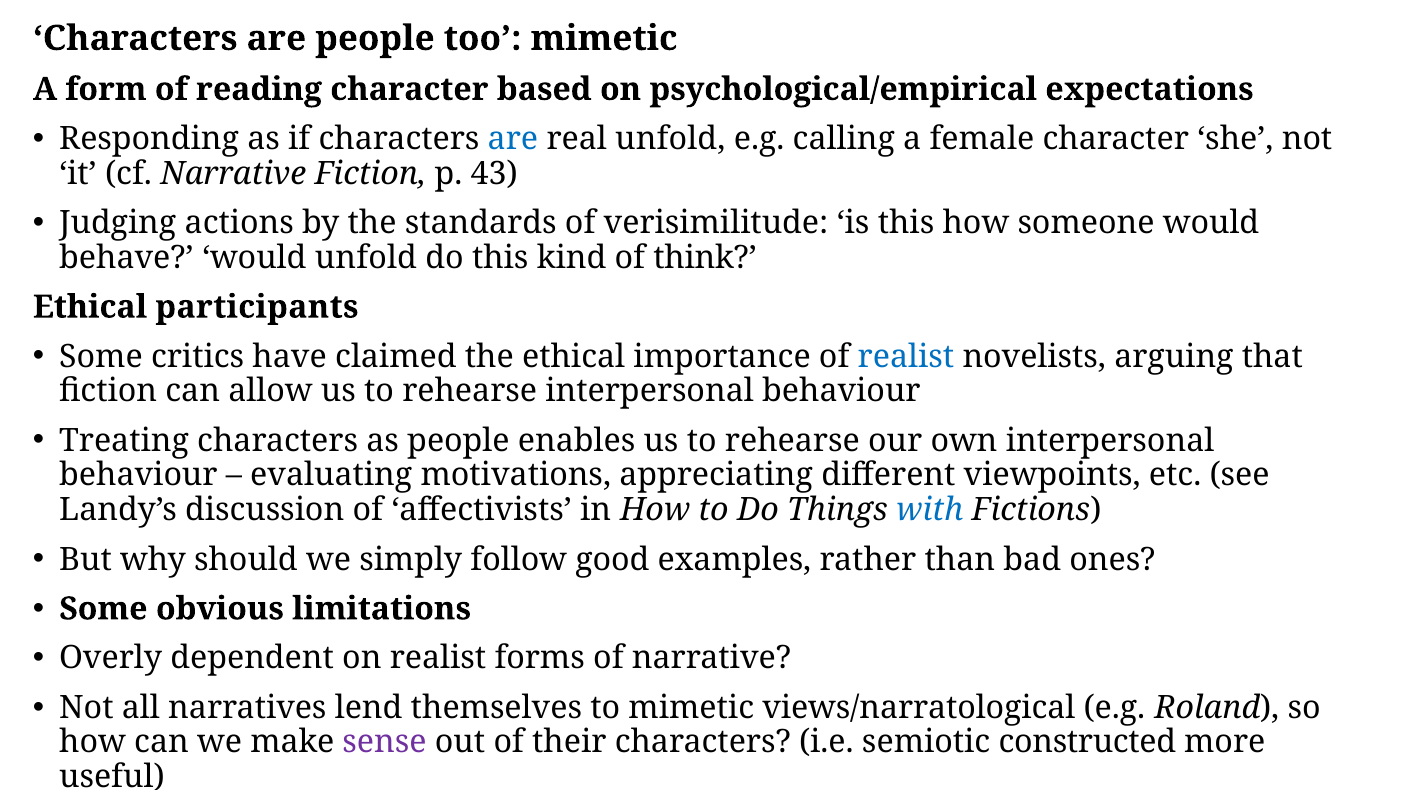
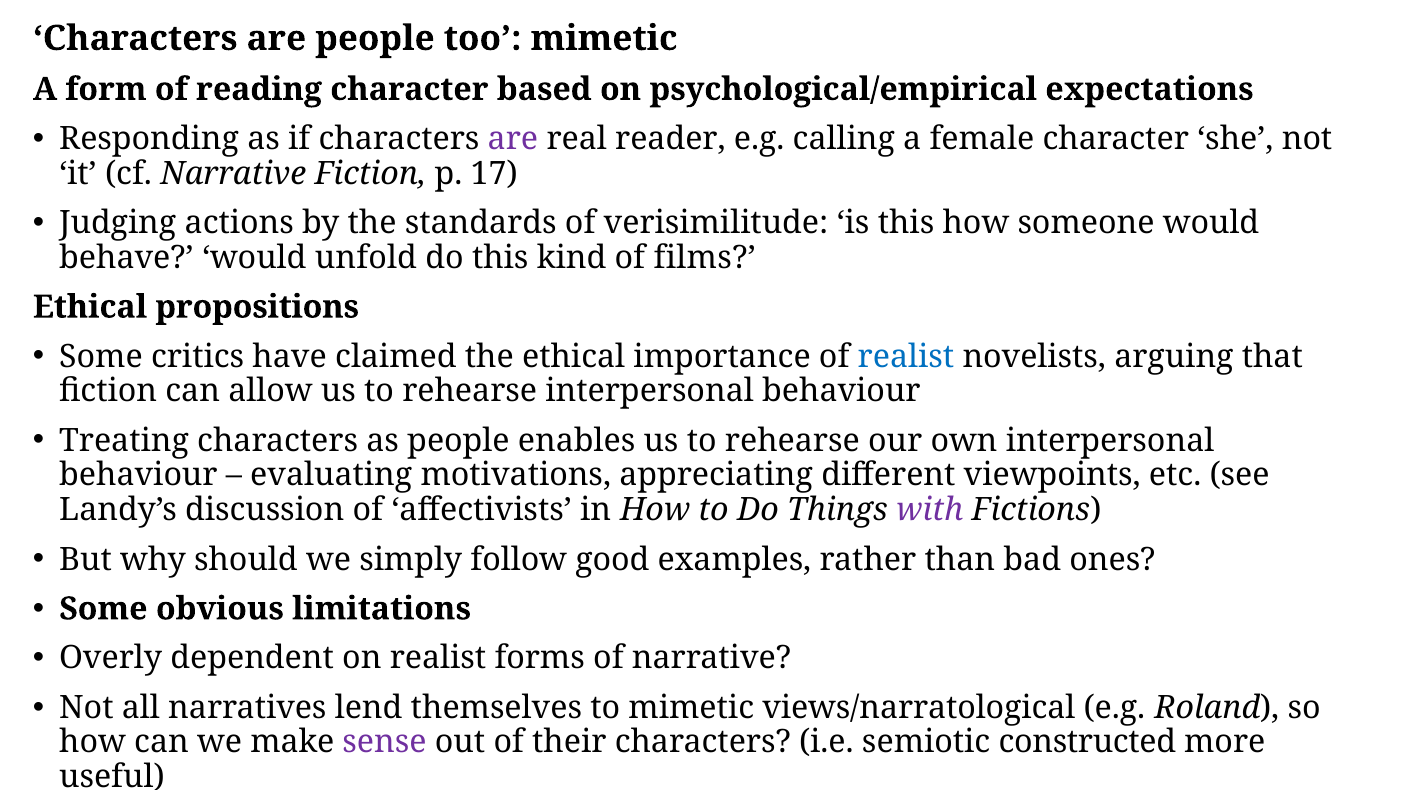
are at (513, 139) colour: blue -> purple
real unfold: unfold -> reader
43: 43 -> 17
think: think -> films
participants: participants -> propositions
with colour: blue -> purple
